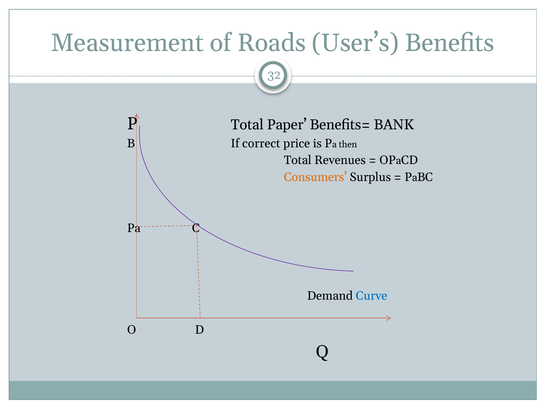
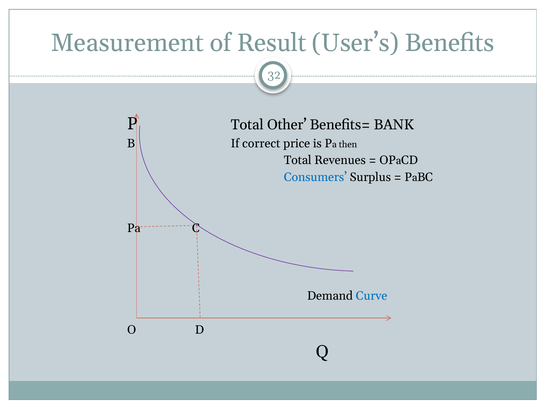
Roads: Roads -> Result
Paper: Paper -> Other
Consumers colour: orange -> blue
